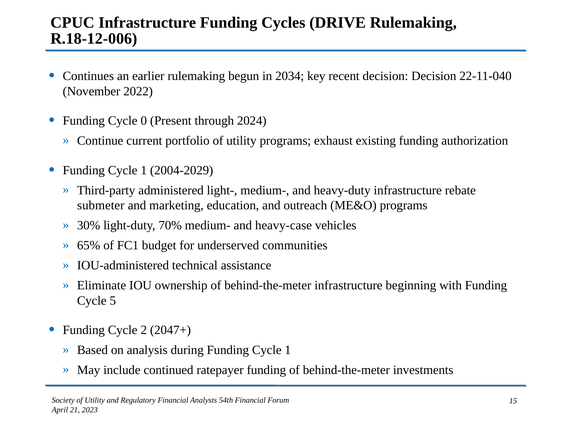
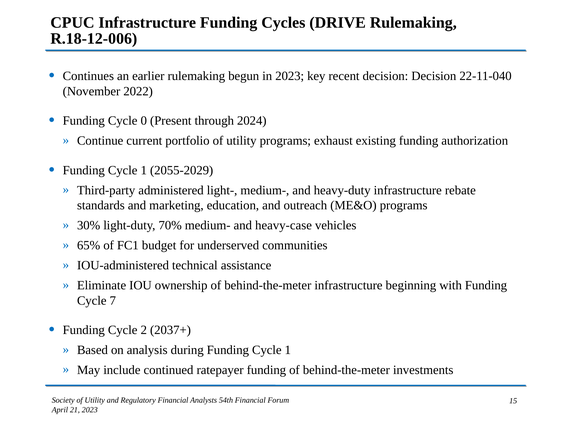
in 2034: 2034 -> 2023
2004-2029: 2004-2029 -> 2055-2029
submeter: submeter -> standards
5: 5 -> 7
2047+: 2047+ -> 2037+
